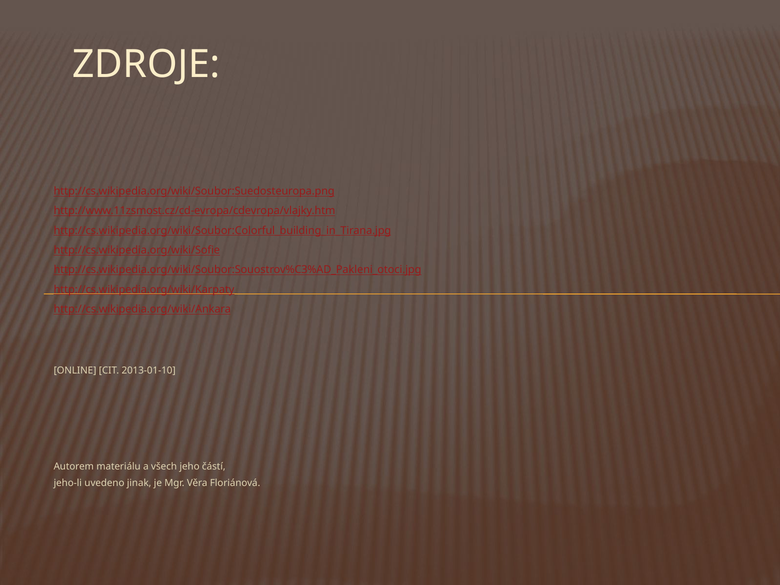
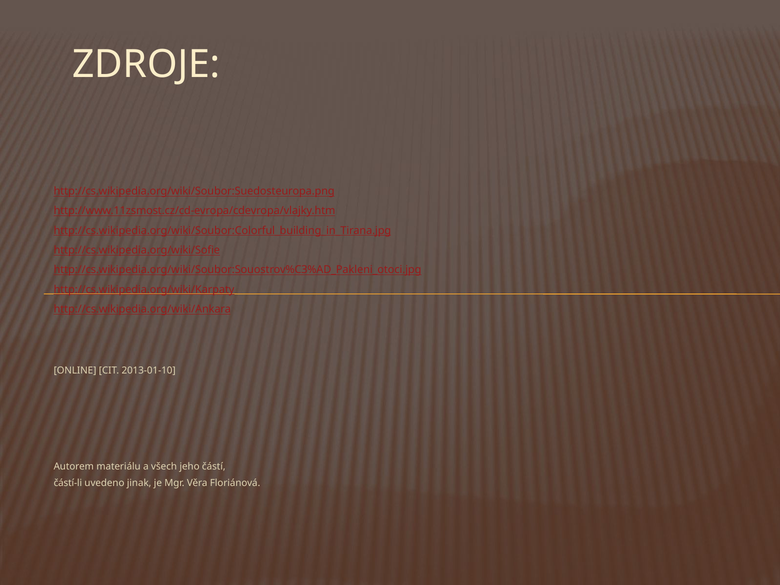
jeho-li: jeho-li -> částí-li
